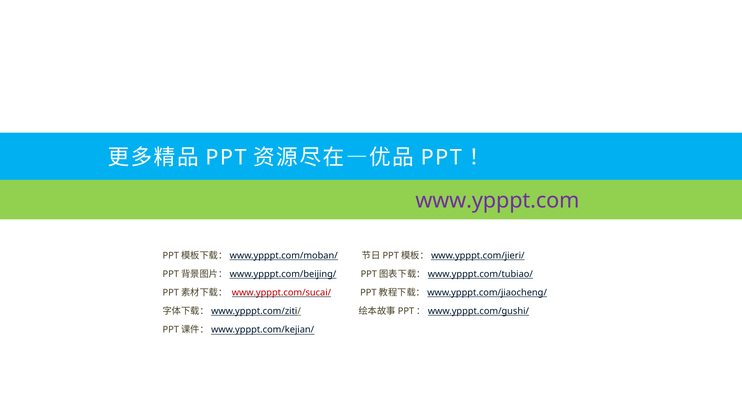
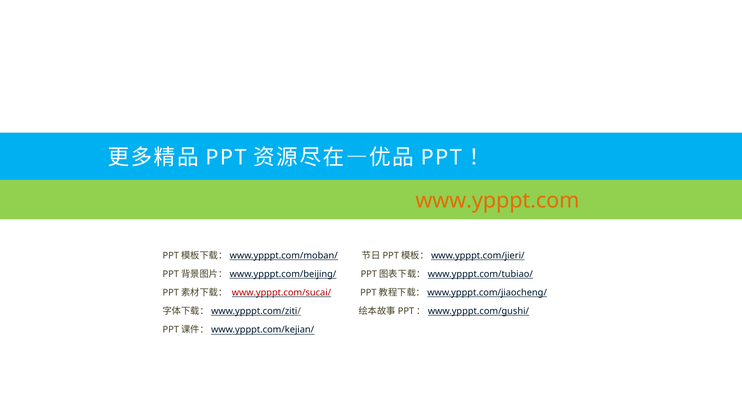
www.ypppt.com colour: purple -> orange
